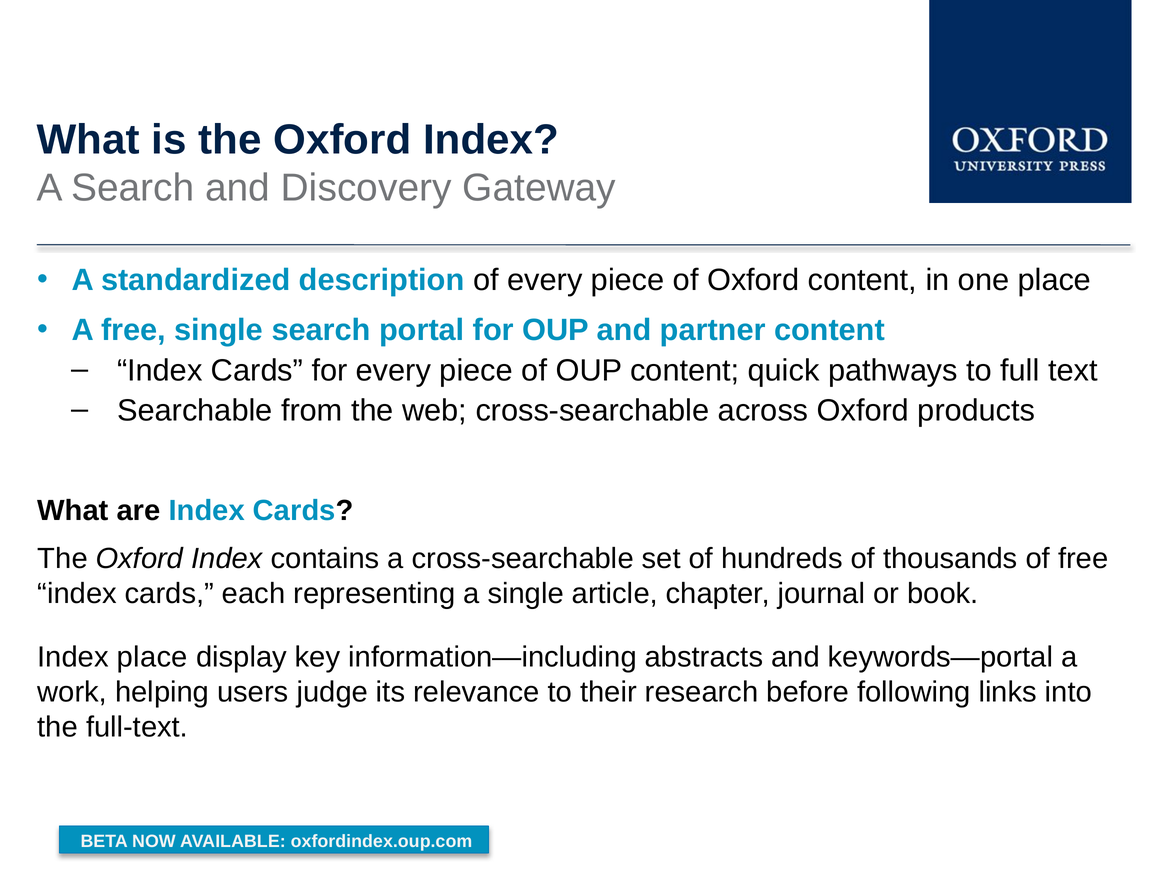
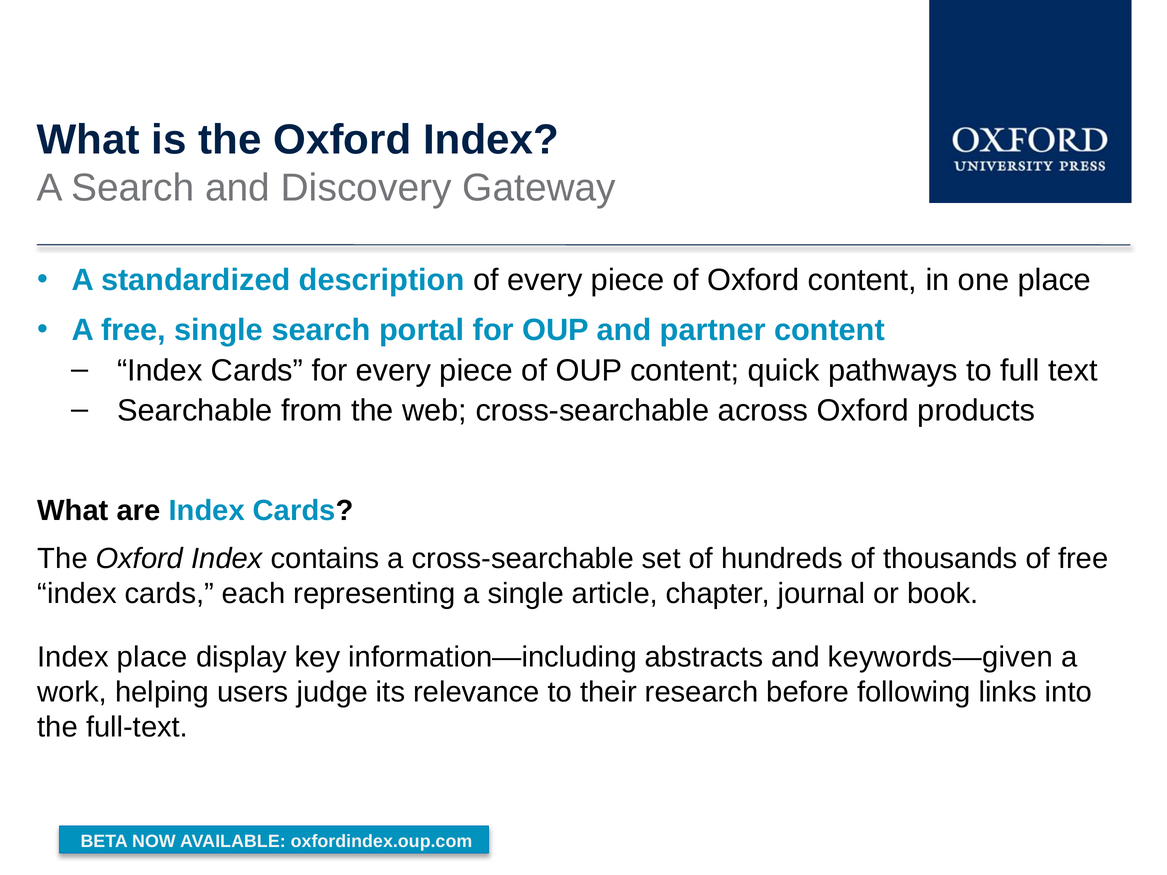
keywords—portal: keywords—portal -> keywords—given
